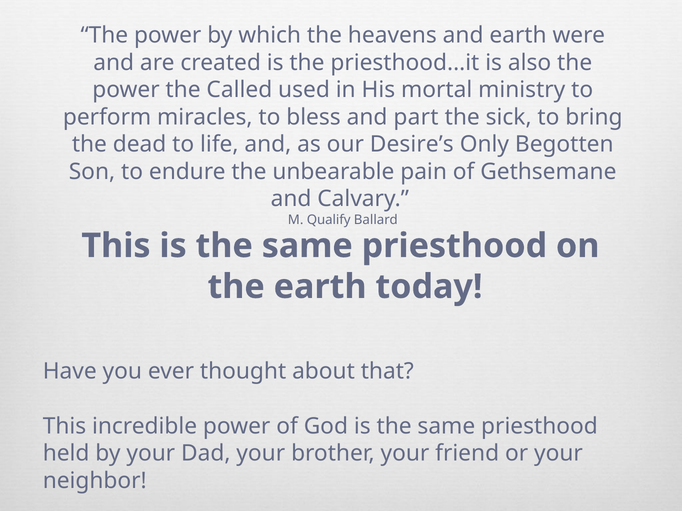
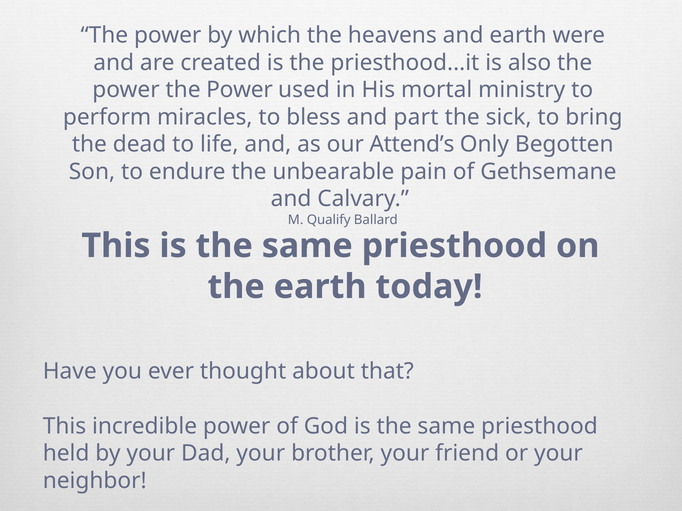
power the Called: Called -> Power
Desire’s: Desire’s -> Attend’s
